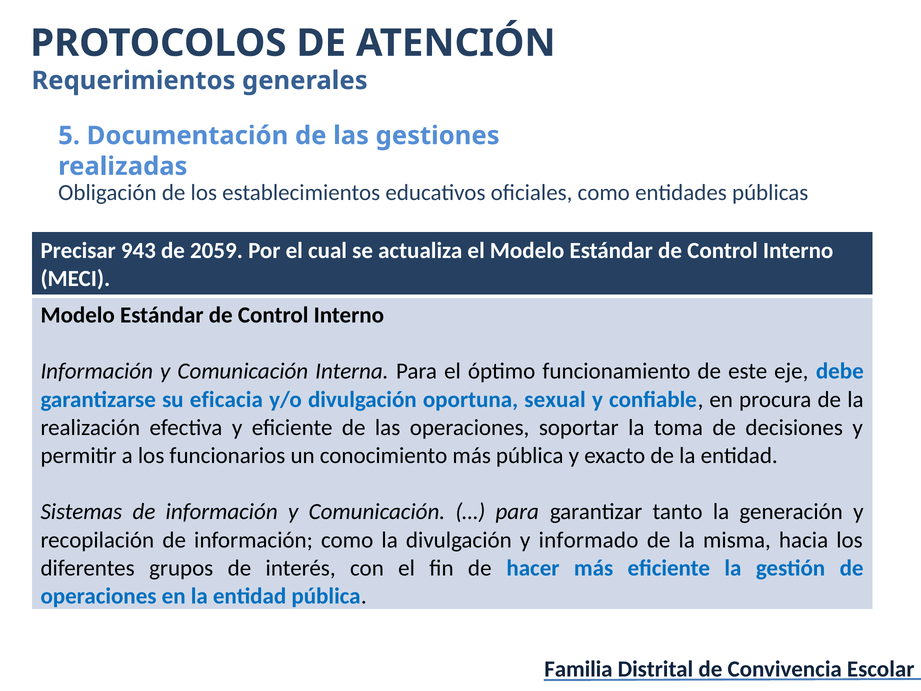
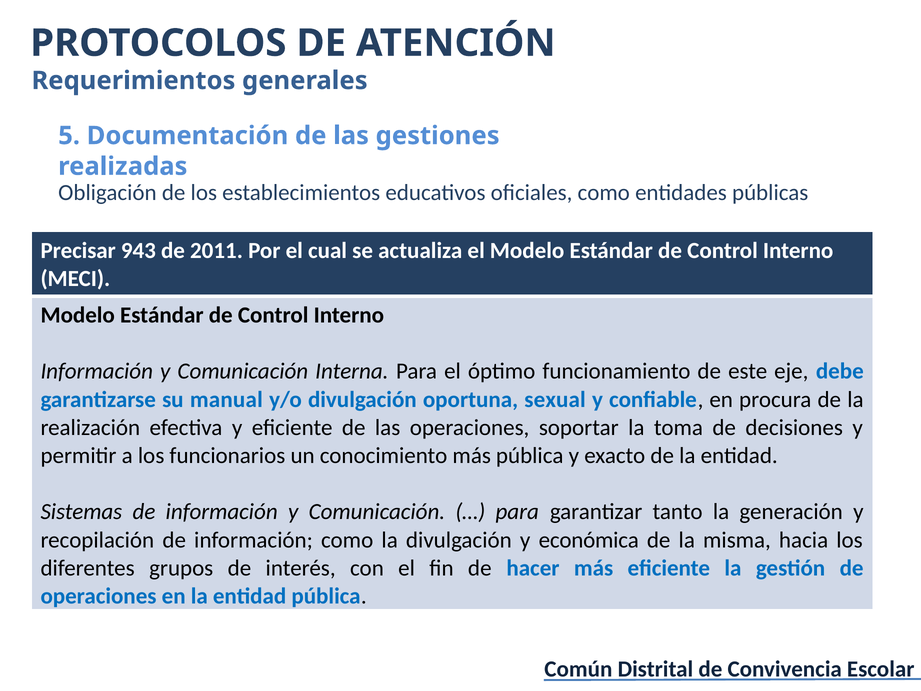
2059: 2059 -> 2011
eficacia: eficacia -> manual
informado: informado -> económica
Familia: Familia -> Común
